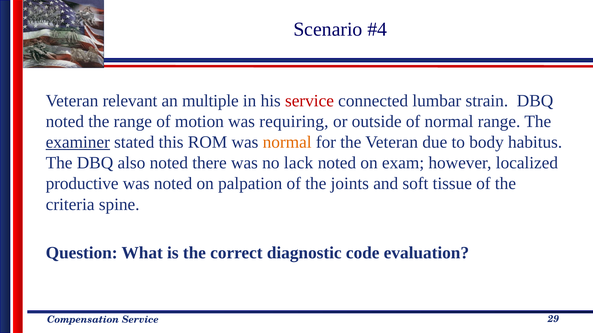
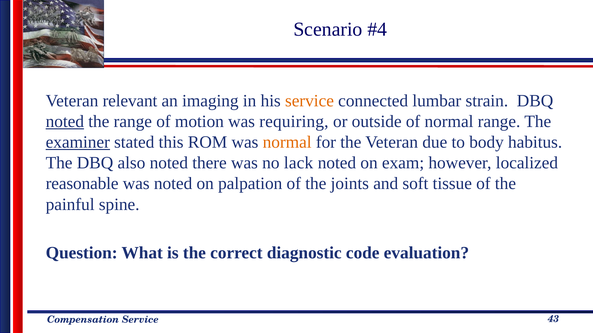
multiple: multiple -> imaging
service at (309, 101) colour: red -> orange
noted at (65, 122) underline: none -> present
productive: productive -> reasonable
criteria: criteria -> painful
29: 29 -> 43
